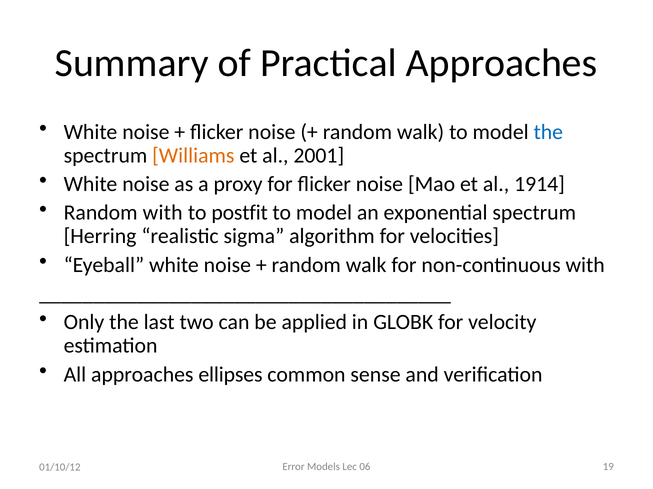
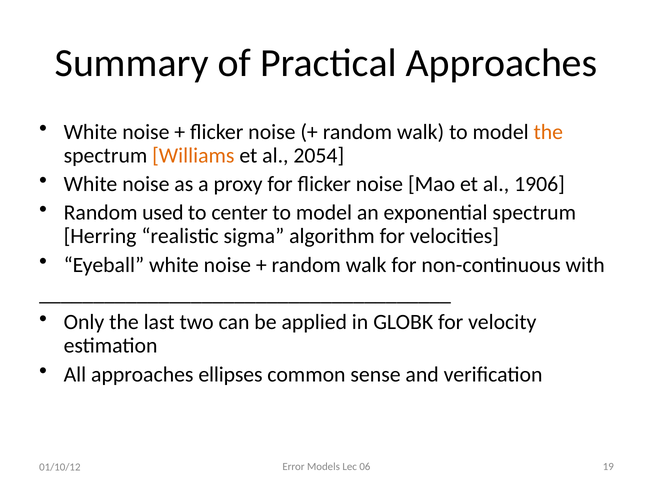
the at (548, 132) colour: blue -> orange
2001: 2001 -> 2054
1914: 1914 -> 1906
Random with: with -> used
postfit: postfit -> center
